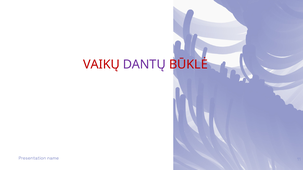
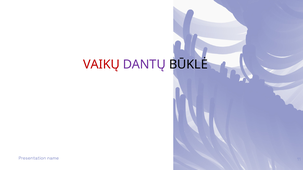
BŪKLĖ colour: red -> black
